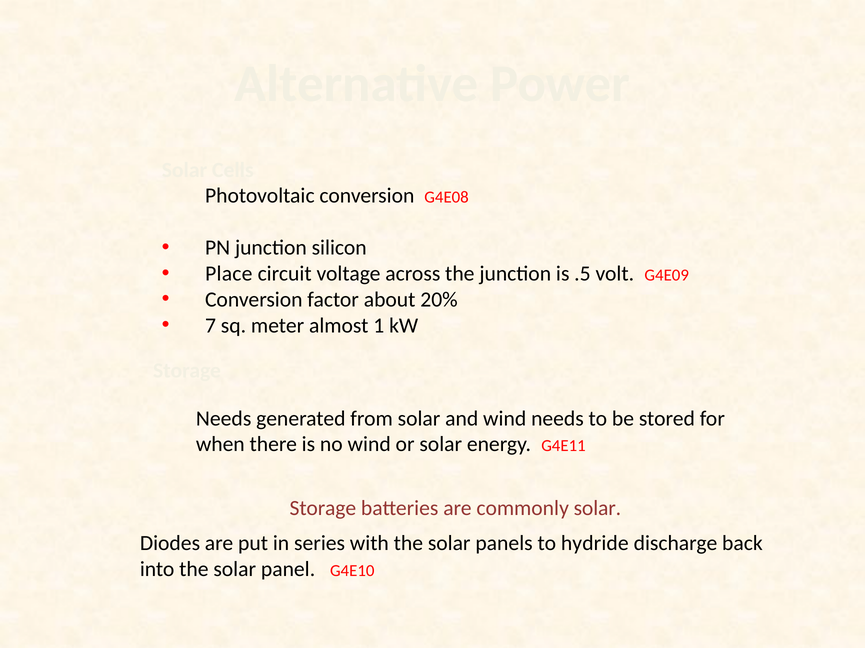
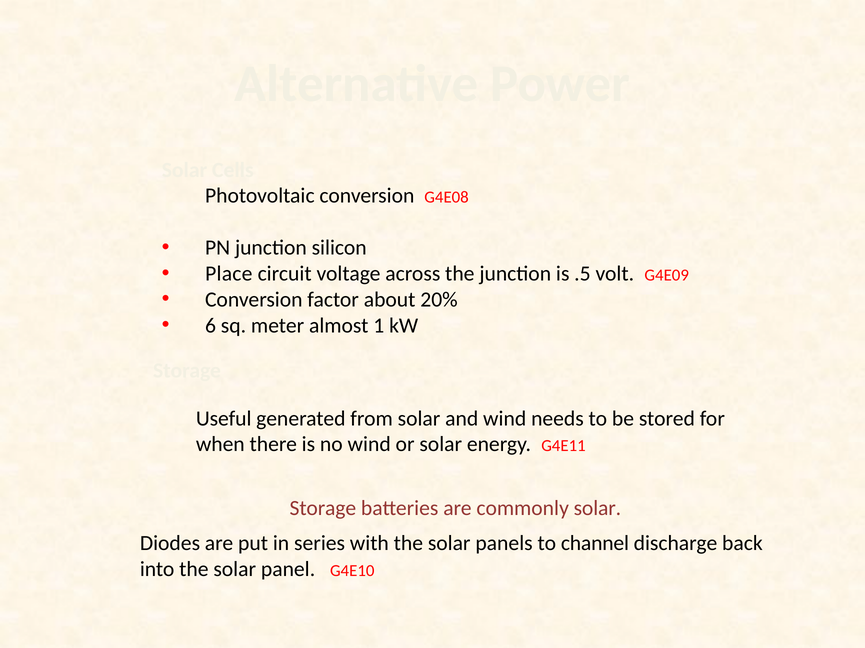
7: 7 -> 6
Needs at (224, 419): Needs -> Useful
hydride: hydride -> channel
